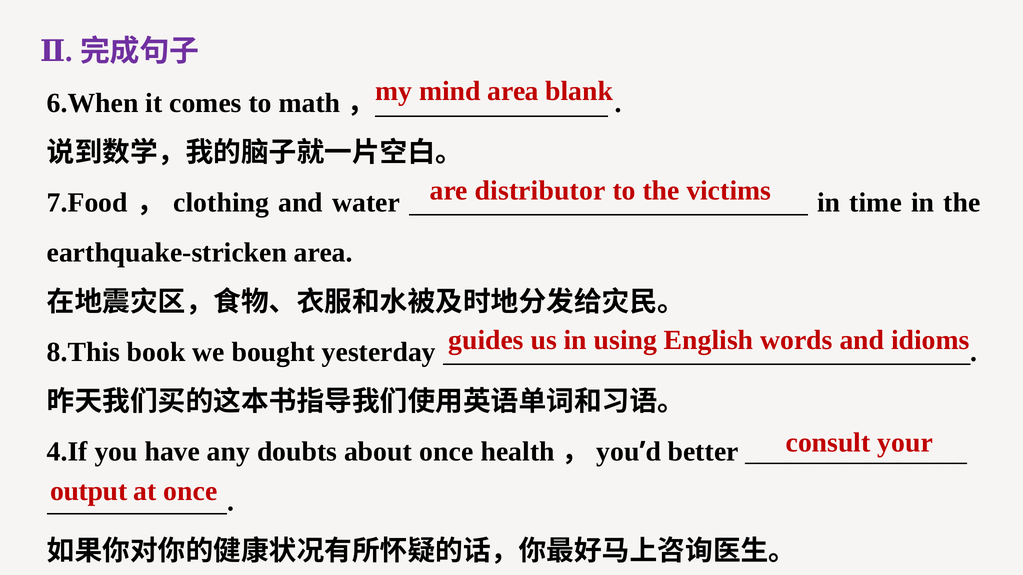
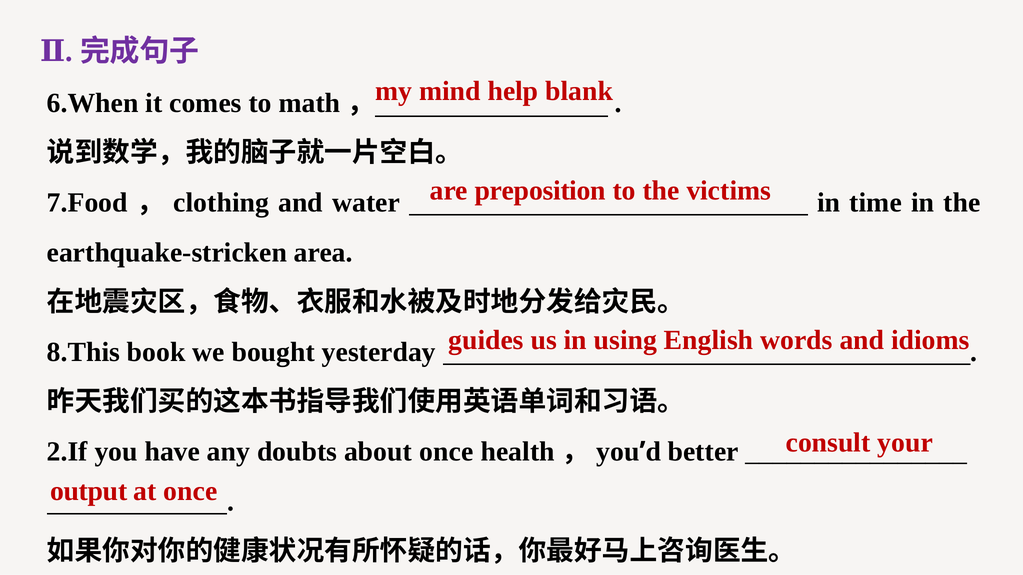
mind area: area -> help
distributor: distributor -> preposition
4.If: 4.If -> 2.If
